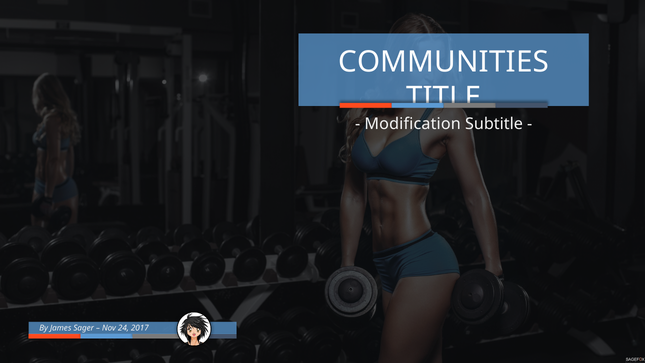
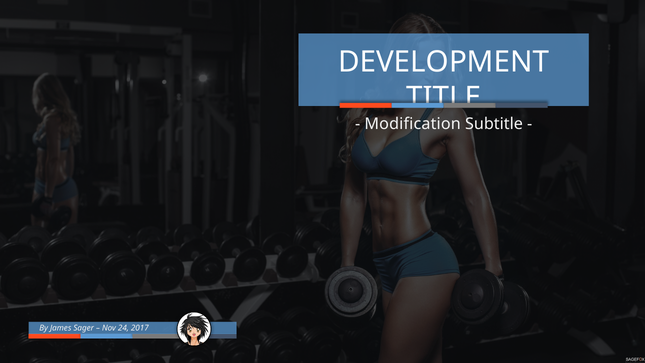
COMMUNITIES: COMMUNITIES -> DEVELOPMENT
